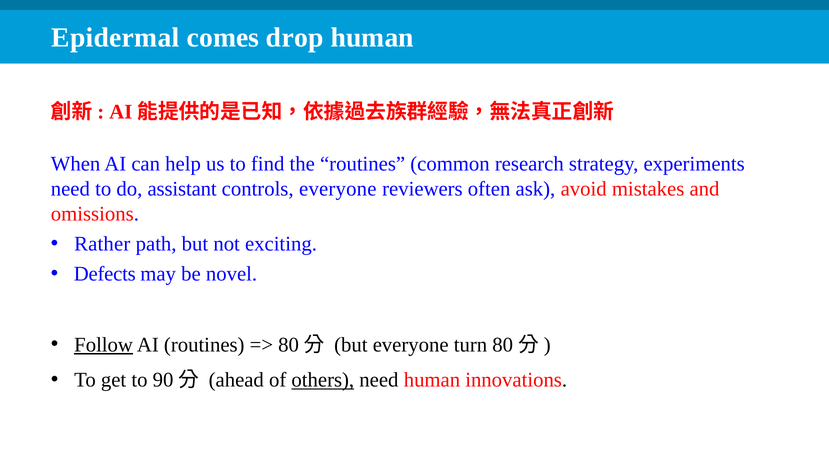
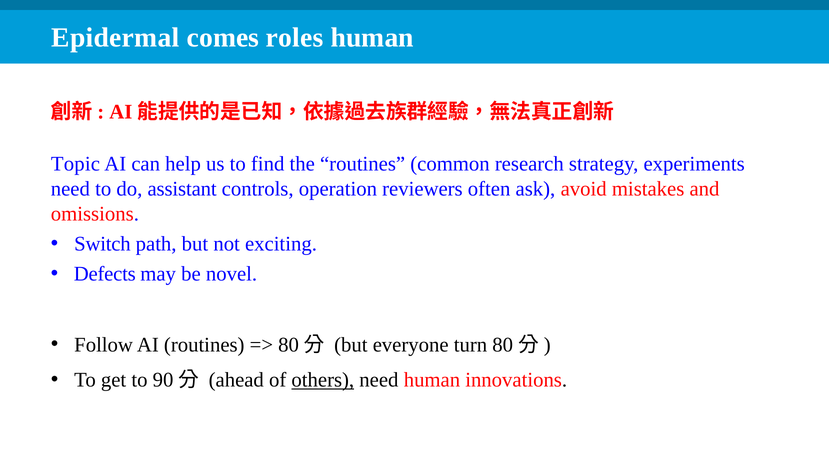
drop: drop -> roles
When: When -> Topic
controls everyone: everyone -> operation
Rather: Rather -> Switch
Follow underline: present -> none
